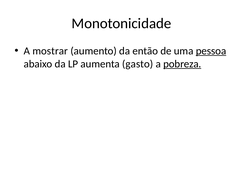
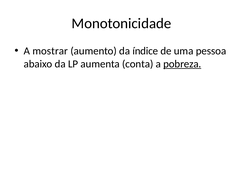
então: então -> índice
pessoa underline: present -> none
gasto: gasto -> conta
